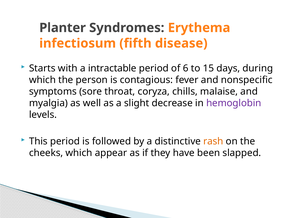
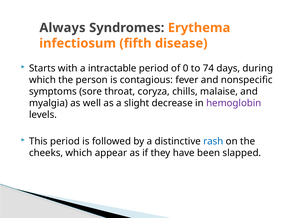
Planter: Planter -> Always
6: 6 -> 0
15: 15 -> 74
rash colour: orange -> blue
